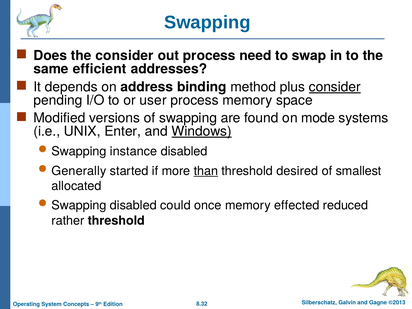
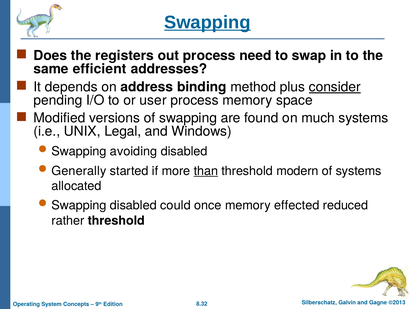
Swapping at (207, 22) underline: none -> present
the consider: consider -> registers
mode: mode -> much
Enter: Enter -> Legal
Windows underline: present -> none
instance: instance -> avoiding
desired: desired -> modern
of smallest: smallest -> systems
